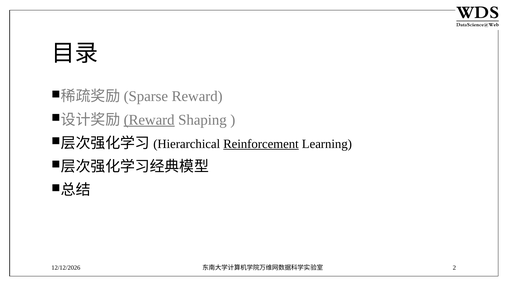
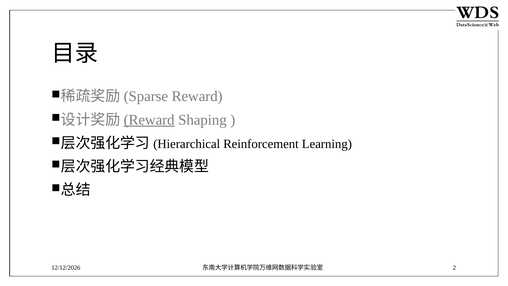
Reinforcement underline: present -> none
